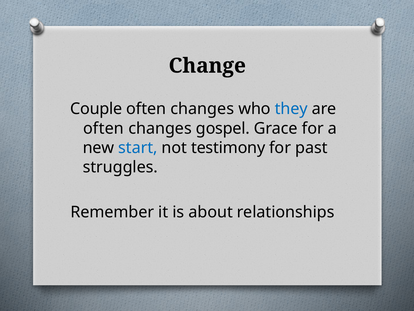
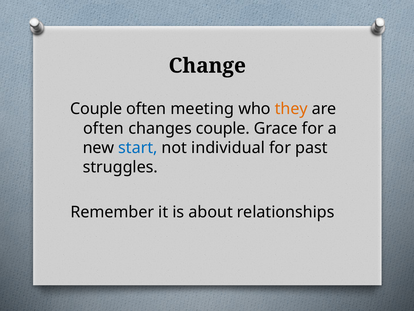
changes at (202, 109): changes -> meeting
they colour: blue -> orange
changes gospel: gospel -> couple
testimony: testimony -> individual
